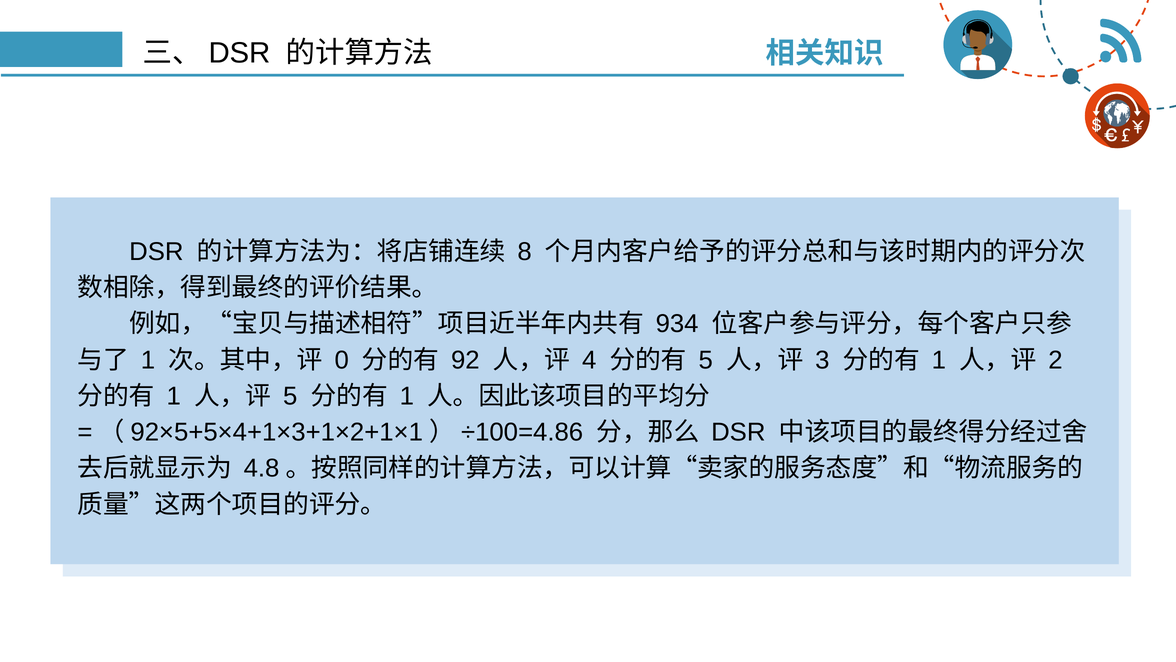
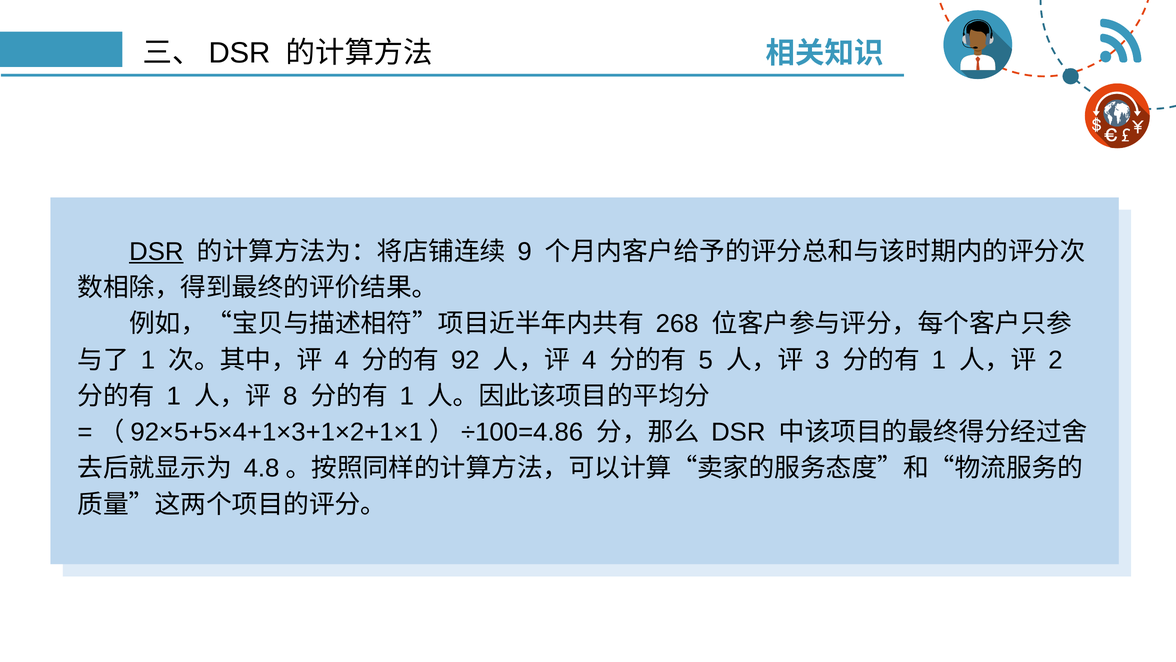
DSR at (156, 252) underline: none -> present
8: 8 -> 9
934: 934 -> 268
0 at (342, 360): 0 -> 4
5 at (290, 396): 5 -> 8
